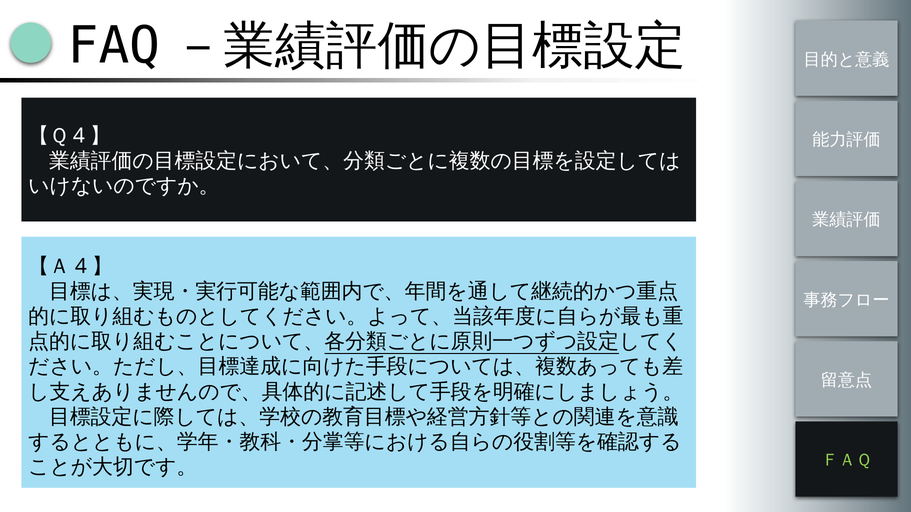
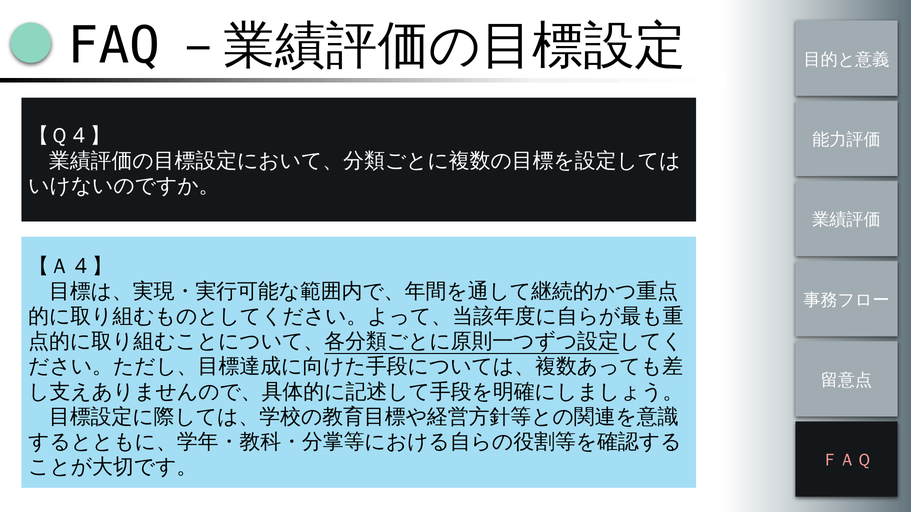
ＦＡＱ colour: light green -> pink
